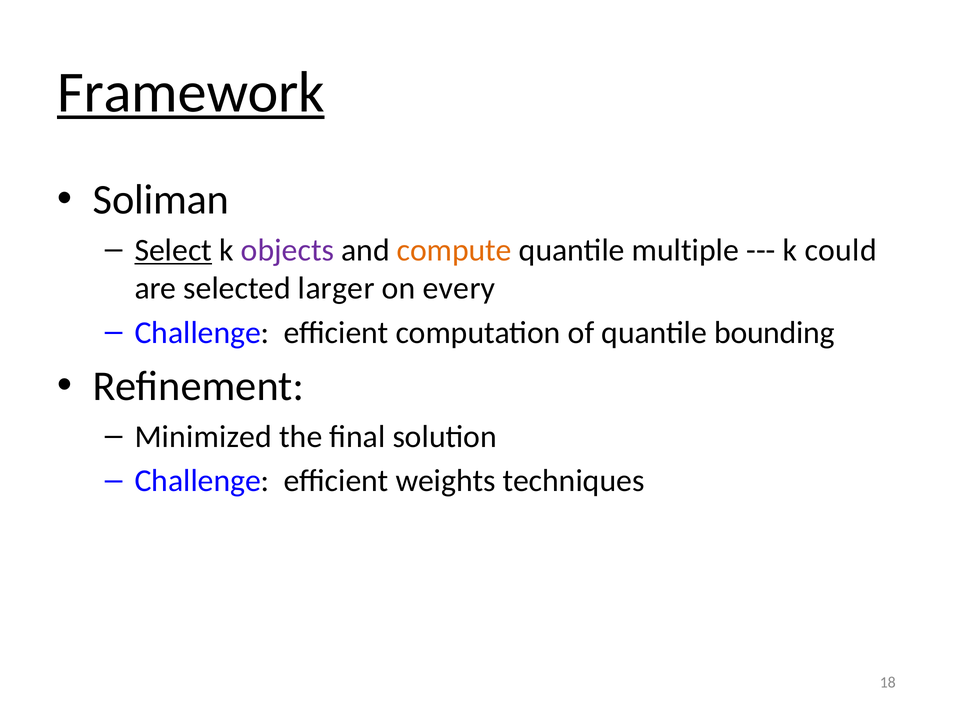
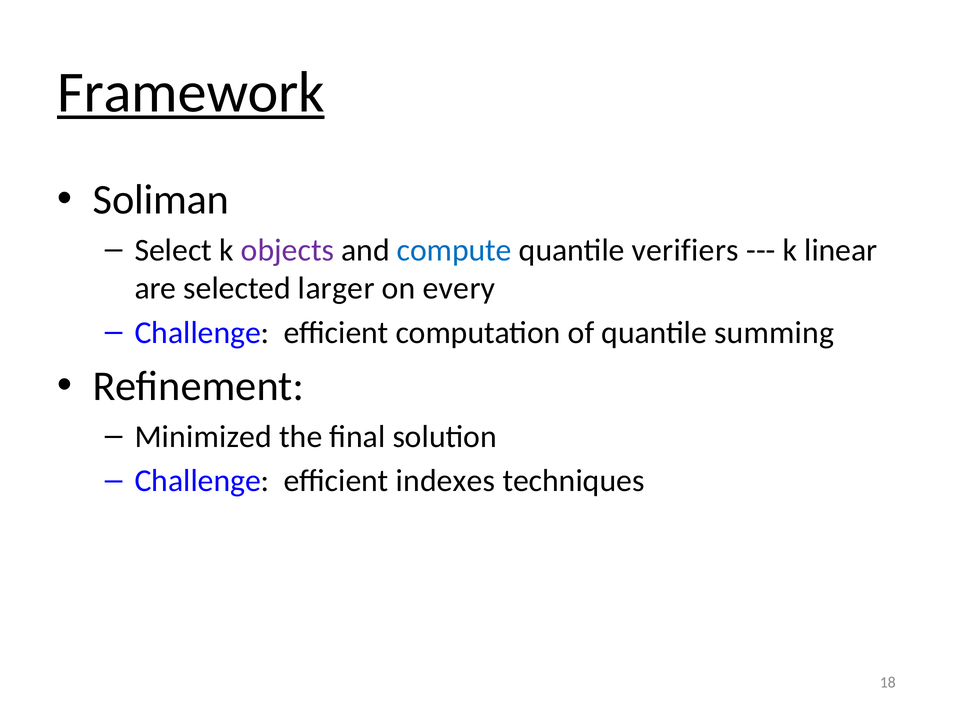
Select underline: present -> none
compute colour: orange -> blue
multiple: multiple -> verifiers
could: could -> linear
bounding: bounding -> summing
weights: weights -> indexes
